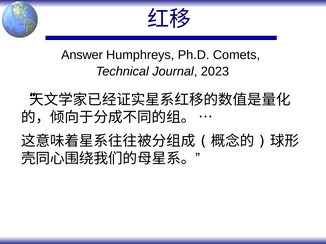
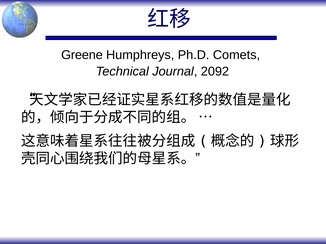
Answer: Answer -> Greene
2023: 2023 -> 2092
